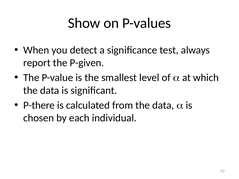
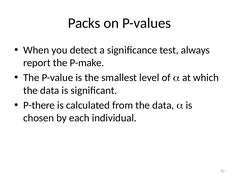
Show: Show -> Packs
P-given: P-given -> P-make
